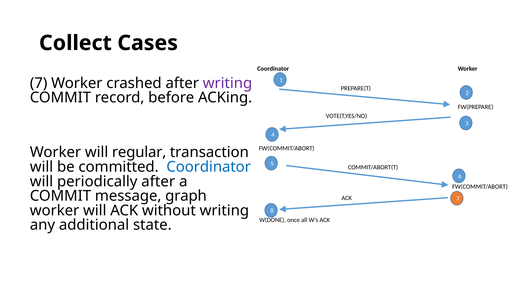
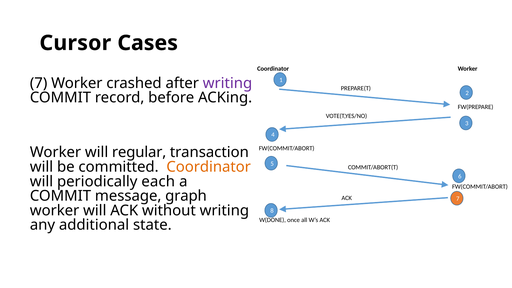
Collect: Collect -> Cursor
Coordinator at (209, 167) colour: blue -> orange
periodically after: after -> each
